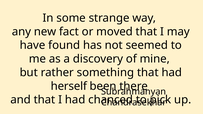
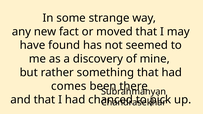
herself: herself -> comes
